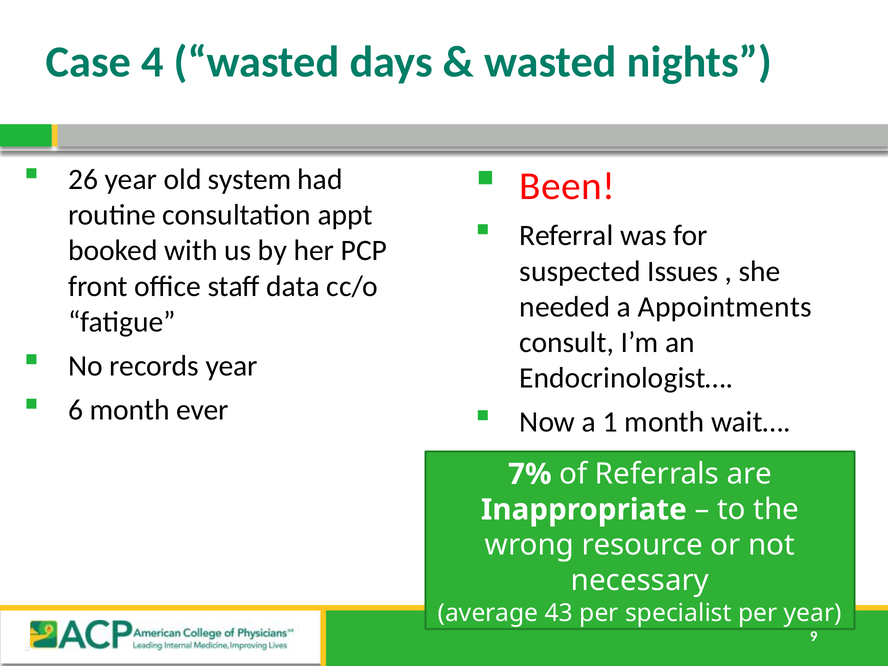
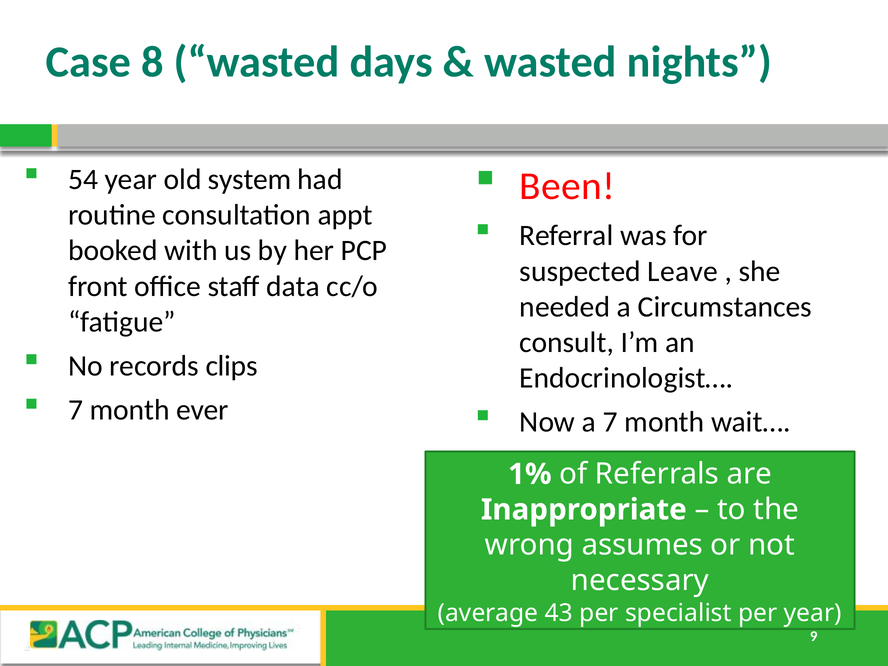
4: 4 -> 8
26: 26 -> 54
Issues: Issues -> Leave
Appointments: Appointments -> Circumstances
records year: year -> clips
6 at (76, 410): 6 -> 7
a 1: 1 -> 7
7%: 7% -> 1%
resource: resource -> assumes
